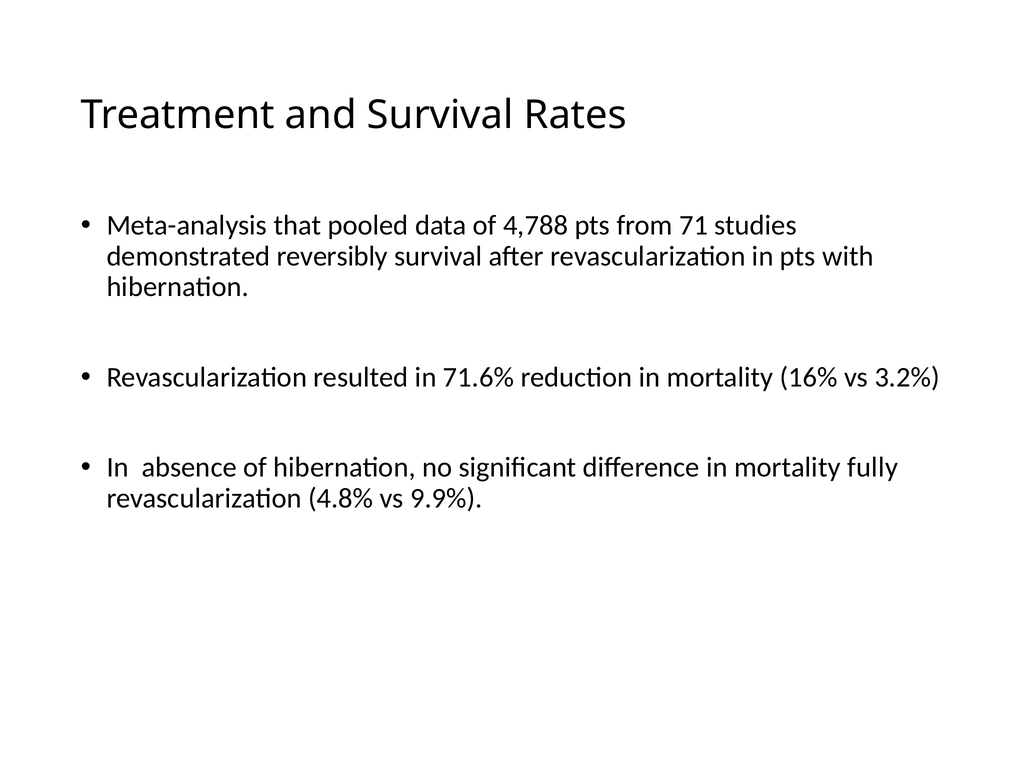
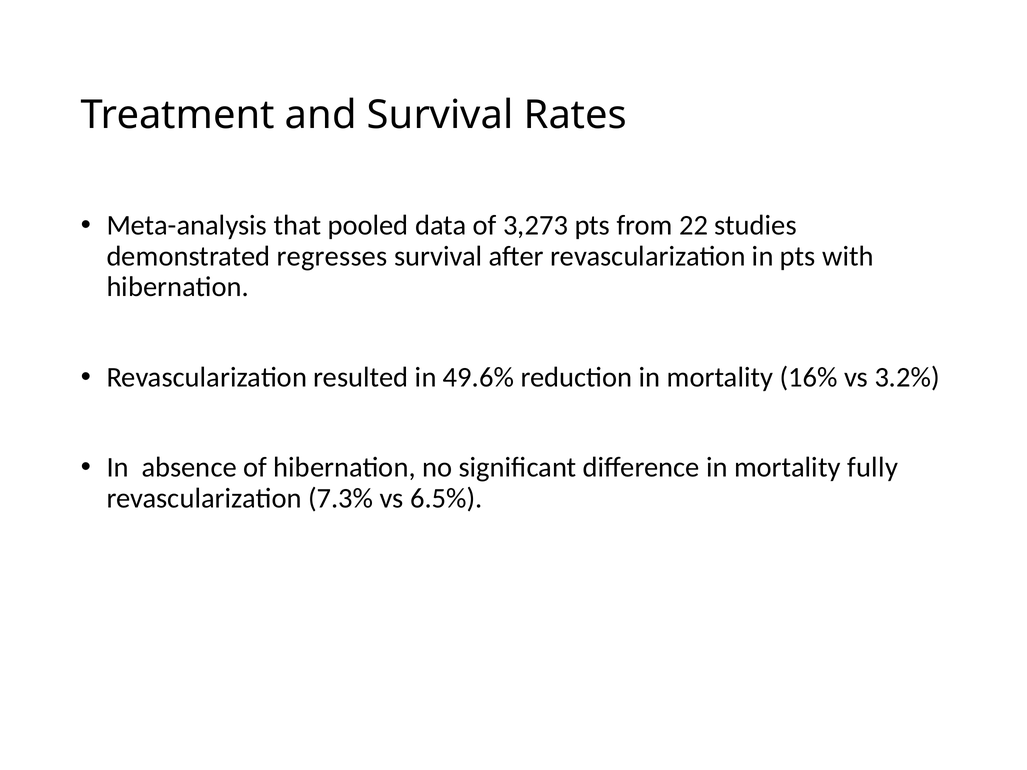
4,788: 4,788 -> 3,273
71: 71 -> 22
reversibly: reversibly -> regresses
71.6%: 71.6% -> 49.6%
4.8%: 4.8% -> 7.3%
9.9%: 9.9% -> 6.5%
